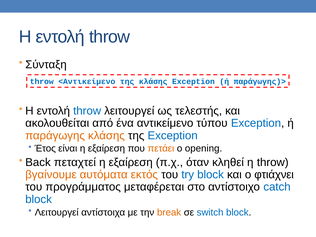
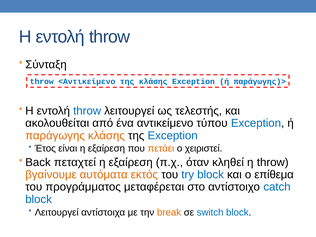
opening: opening -> χειριστεί
φτιάχνει: φτιάχνει -> επίθεμα
